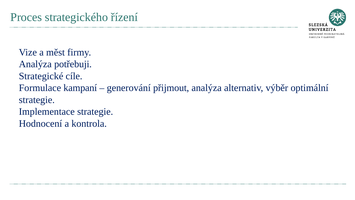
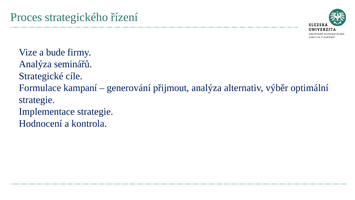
měst: měst -> bude
potřebuji: potřebuji -> seminářů
